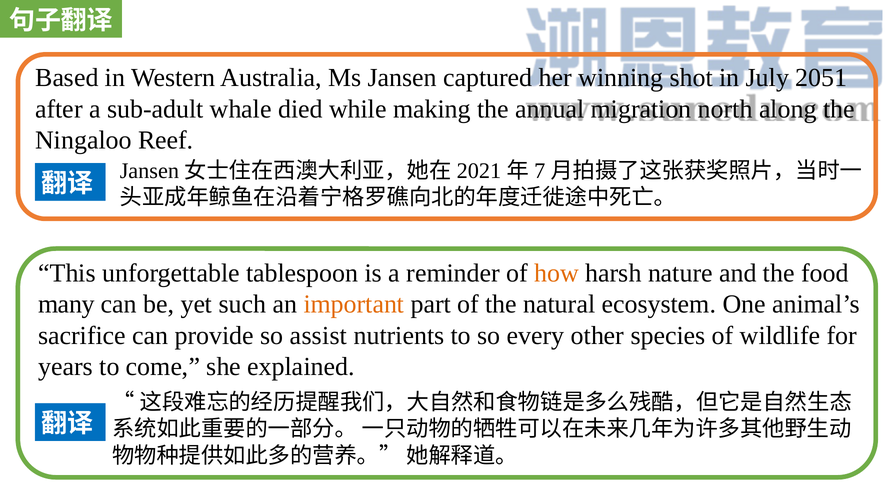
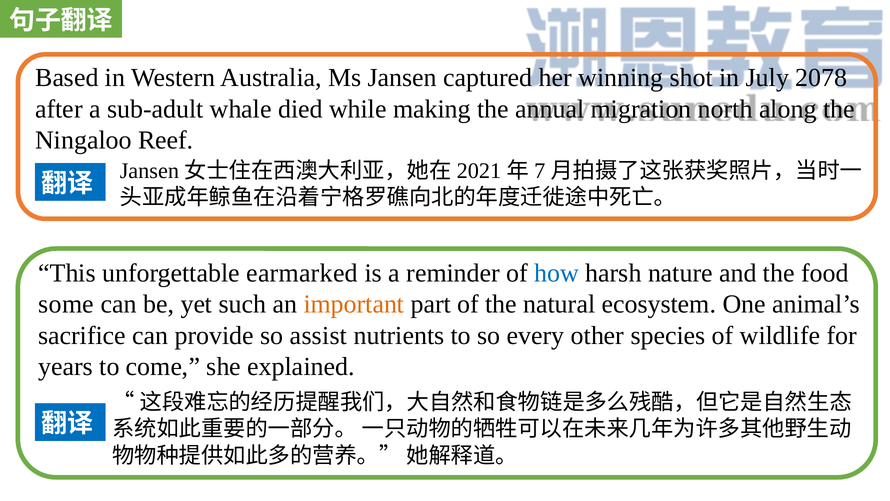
2051: 2051 -> 2078
tablespoon: tablespoon -> earmarked
how colour: orange -> blue
many: many -> some
